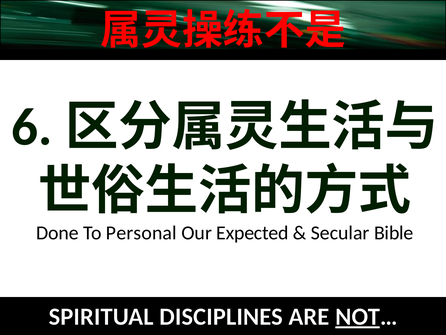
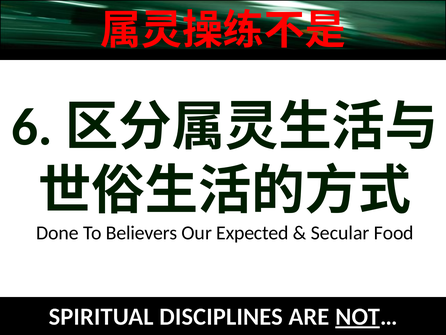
Personal: Personal -> Believers
Bible: Bible -> Food
